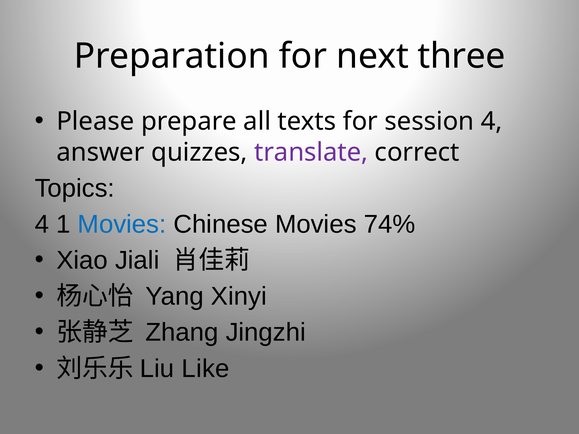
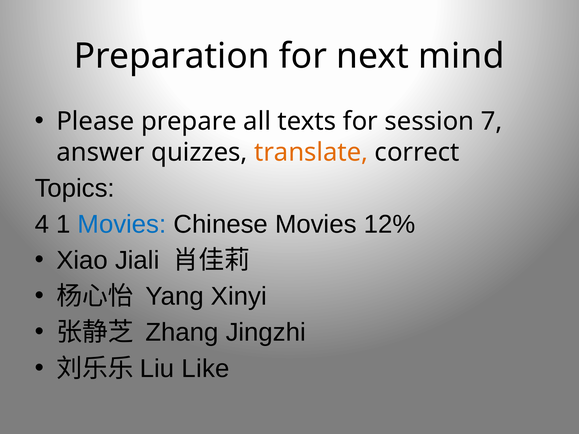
three: three -> mind
session 4: 4 -> 7
translate colour: purple -> orange
74%: 74% -> 12%
